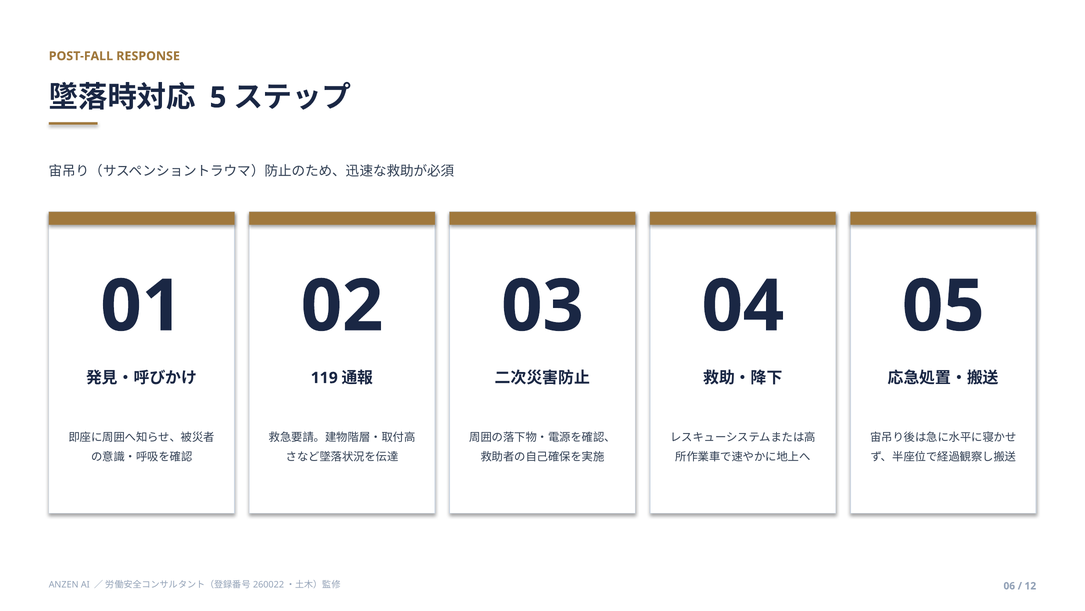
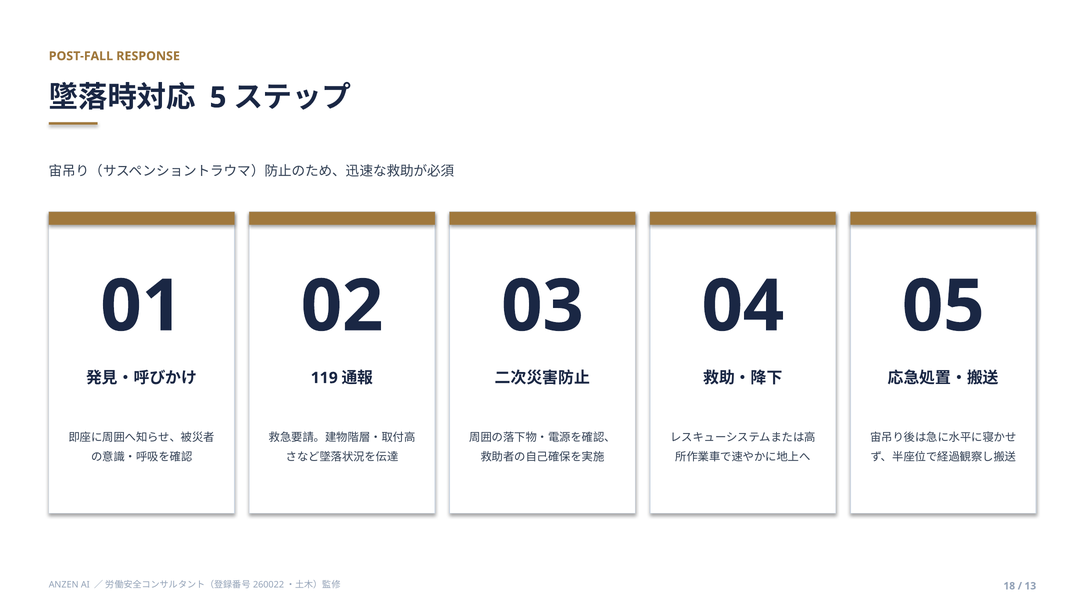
06: 06 -> 18
12: 12 -> 13
